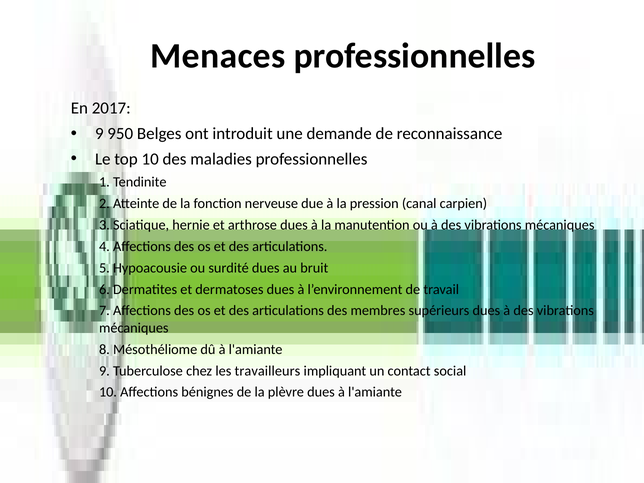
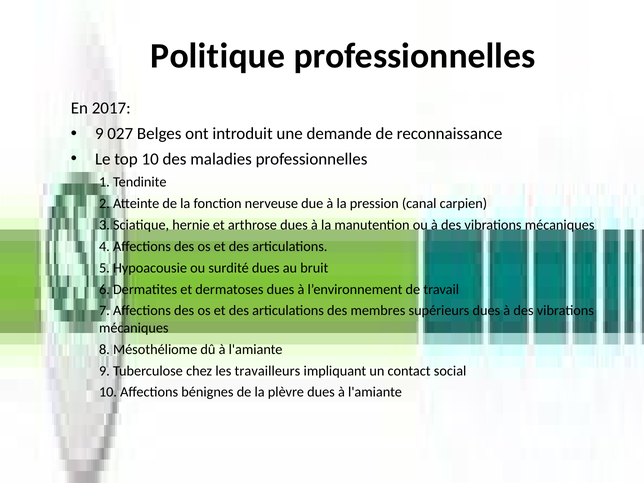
Menaces: Menaces -> Politique
950: 950 -> 027
